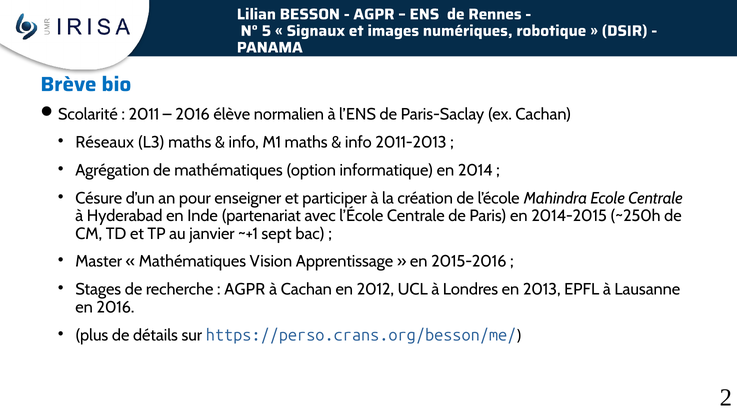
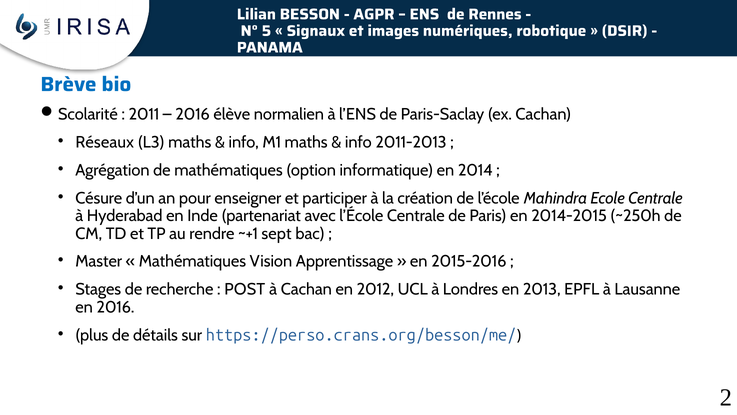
janvier: janvier -> rendre
AGPR at (245, 289): AGPR -> POST
